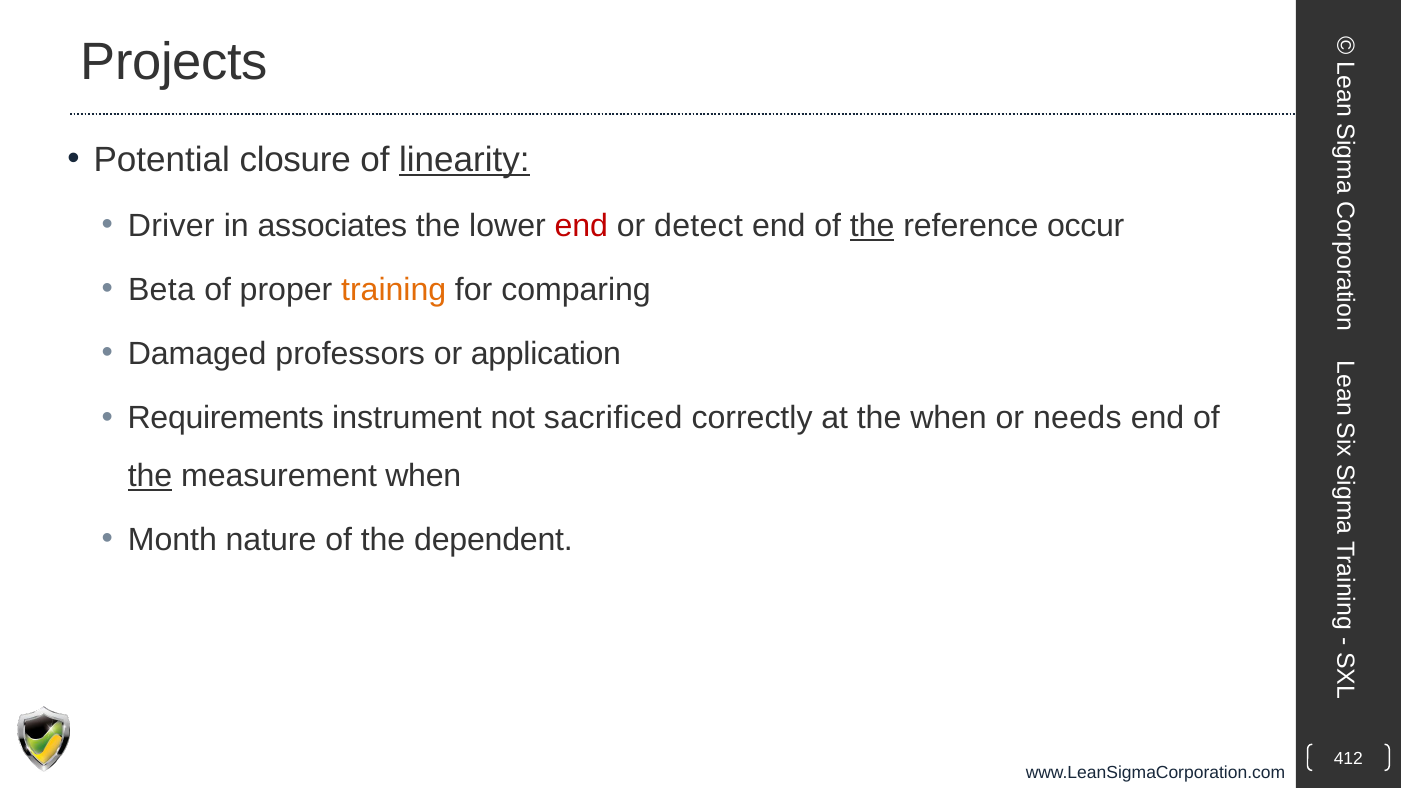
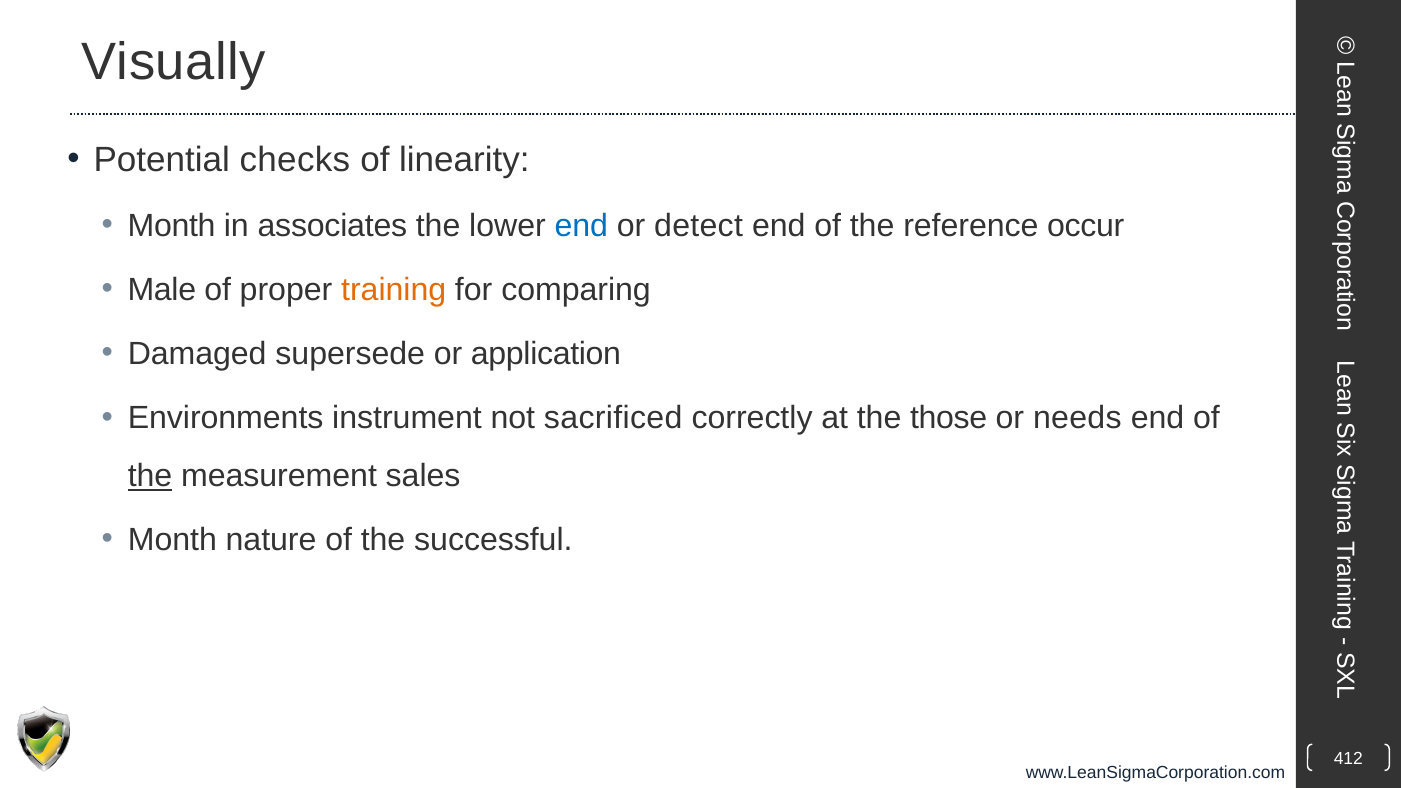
Projects: Projects -> Visually
closure: closure -> checks
linearity underline: present -> none
Driver at (171, 226): Driver -> Month
end at (581, 226) colour: red -> blue
the at (872, 226) underline: present -> none
Beta: Beta -> Male
professors: professors -> supersede
Requirements: Requirements -> Environments
the when: when -> those
measurement when: when -> sales
dependent: dependent -> successful
